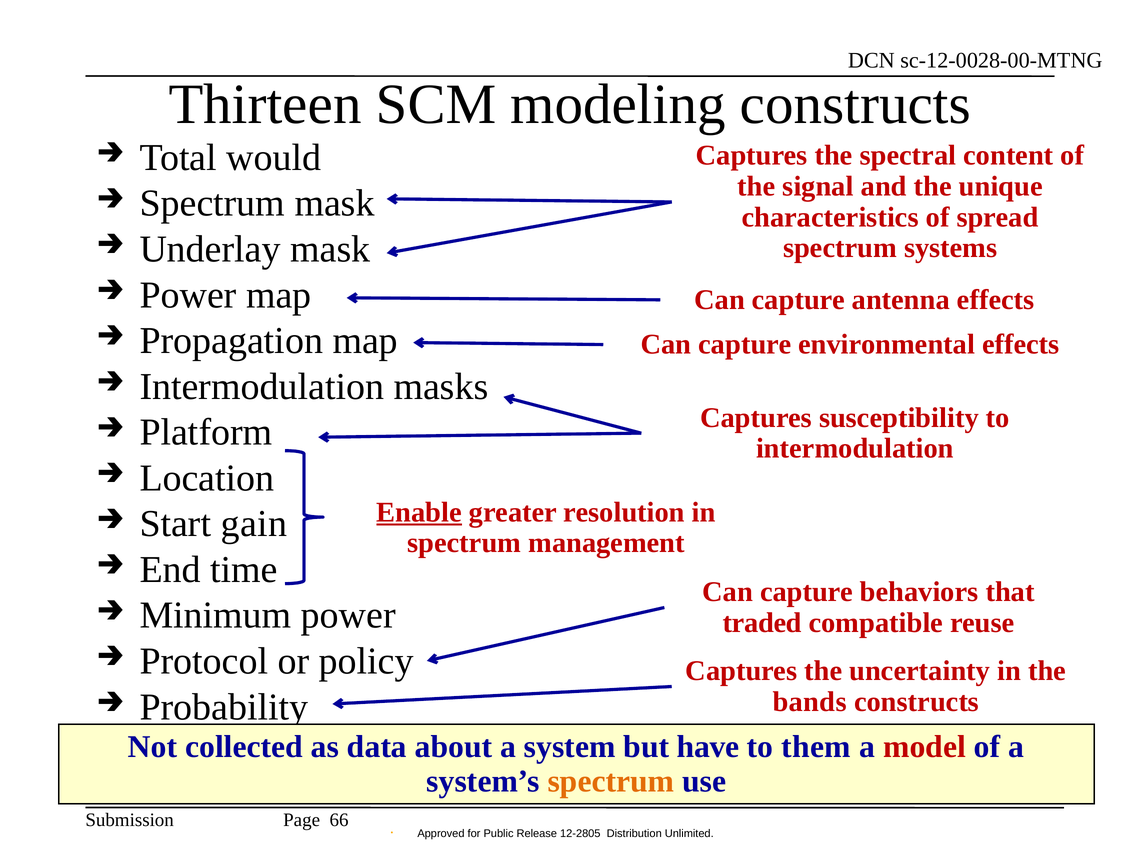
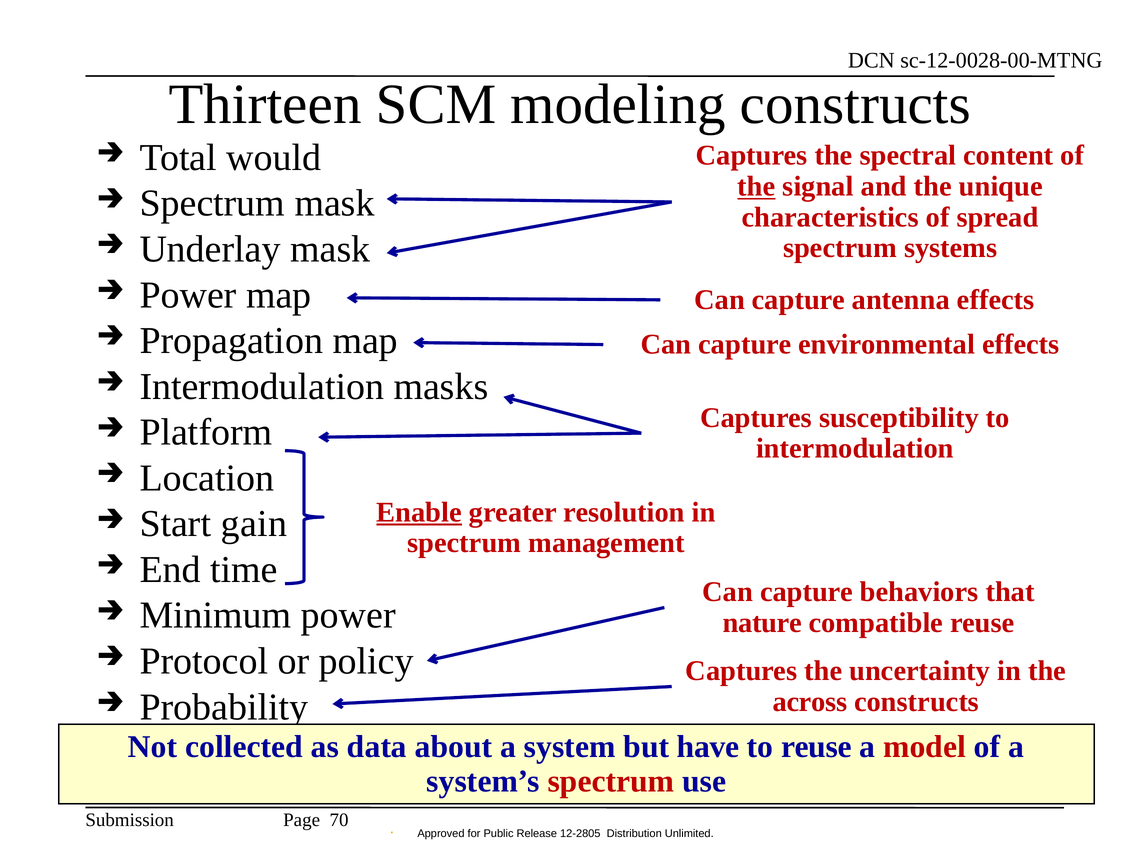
the at (756, 186) underline: none -> present
traded: traded -> nature
bands: bands -> across
to them: them -> reuse
spectrum at (611, 781) colour: orange -> red
66: 66 -> 70
